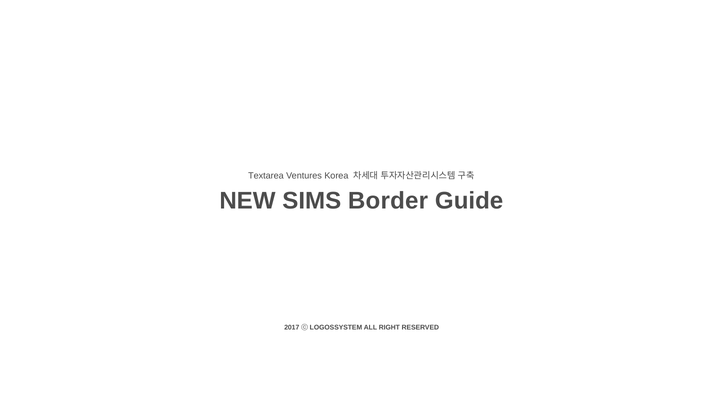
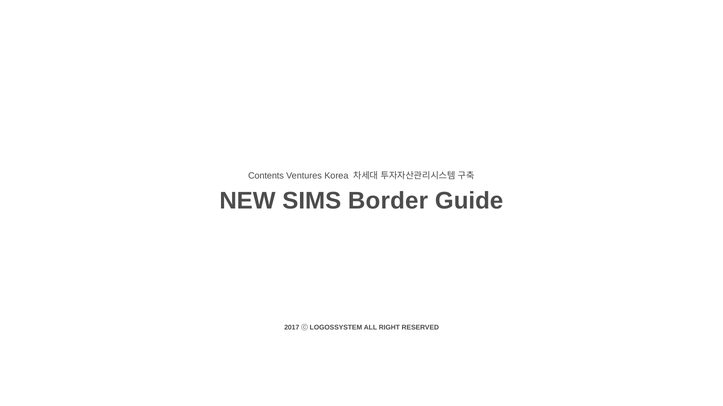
Textarea: Textarea -> Contents
